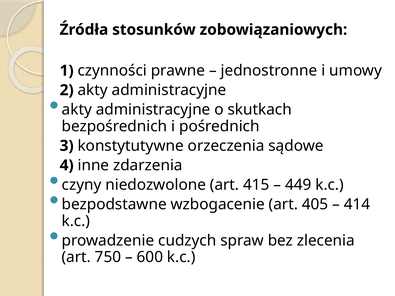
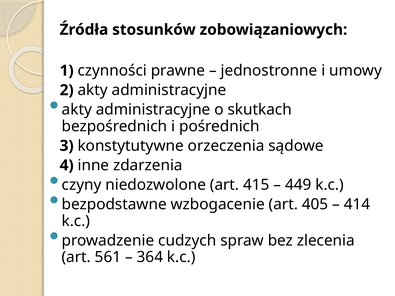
750: 750 -> 561
600: 600 -> 364
